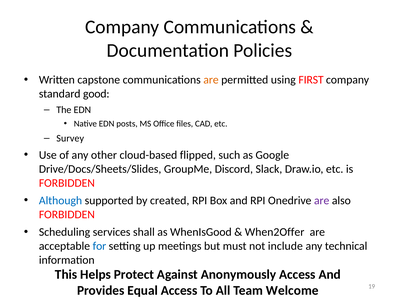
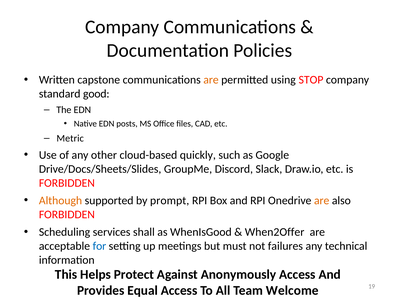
FIRST: FIRST -> STOP
Survey: Survey -> Metric
flipped: flipped -> quickly
Although colour: blue -> orange
created: created -> prompt
are at (322, 200) colour: purple -> orange
include: include -> failures
